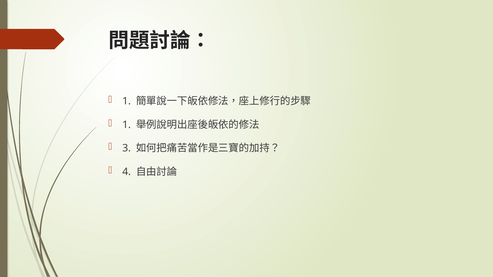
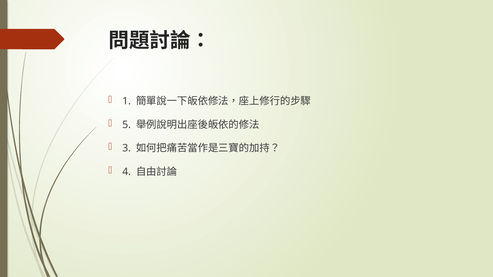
1 at (127, 125): 1 -> 5
